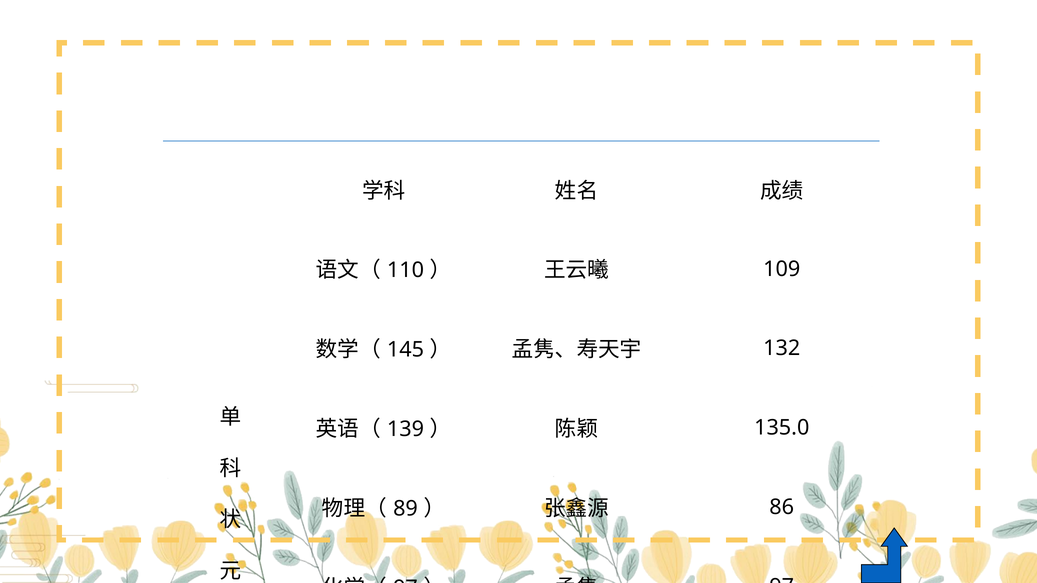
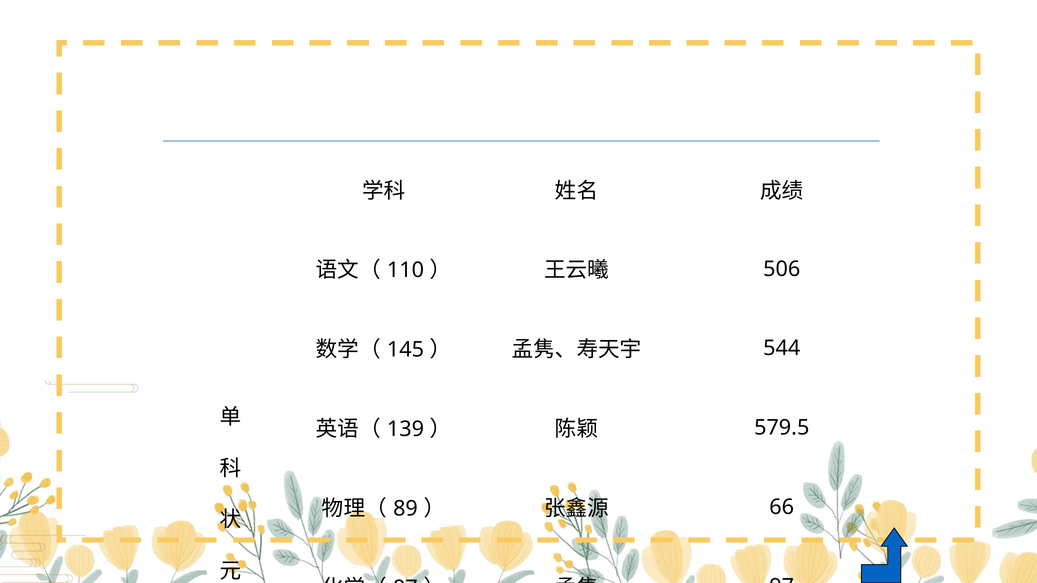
109: 109 -> 506
132: 132 -> 544
135.0: 135.0 -> 579.5
86: 86 -> 66
